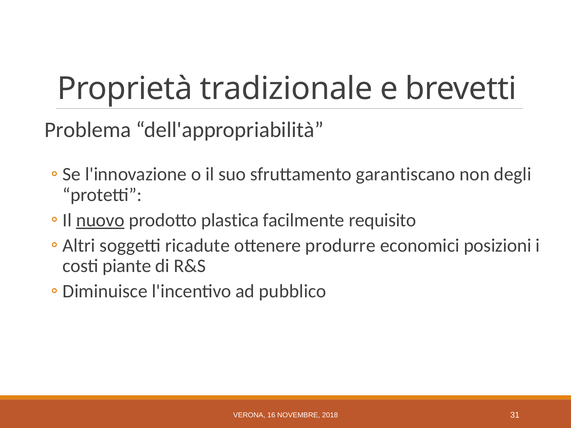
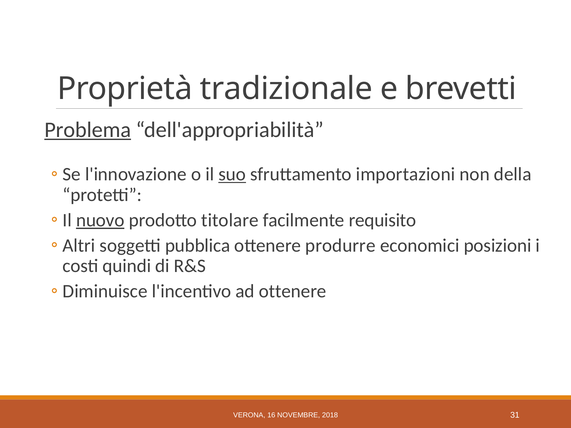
Problema underline: none -> present
suo underline: none -> present
garantiscano: garantiscano -> importazioni
degli: degli -> della
plastica: plastica -> titolare
ricadute: ricadute -> pubblica
piante: piante -> quindi
ad pubblico: pubblico -> ottenere
